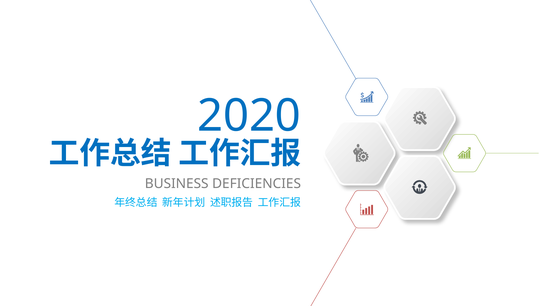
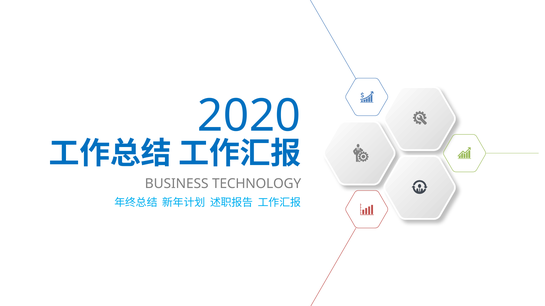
DEFICIENCIES: DEFICIENCIES -> TECHNOLOGY
